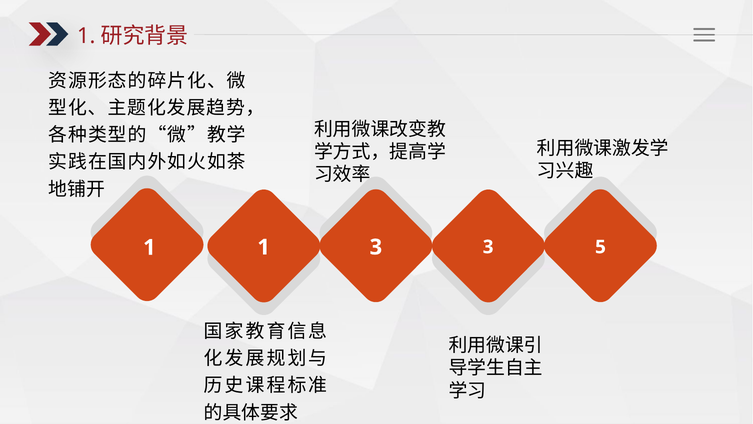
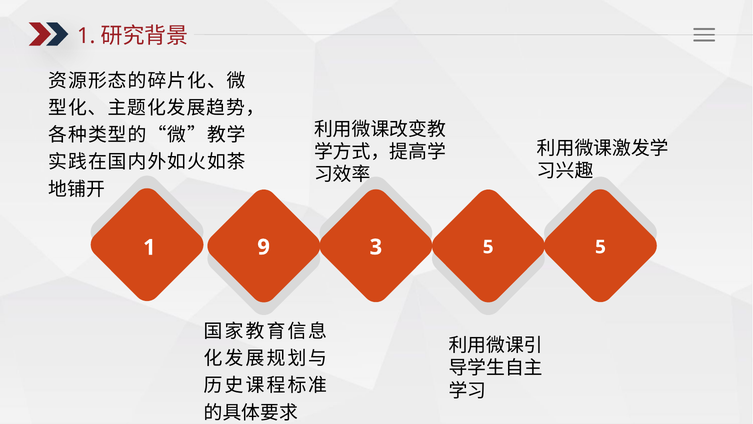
1 1: 1 -> 9
3 3: 3 -> 5
